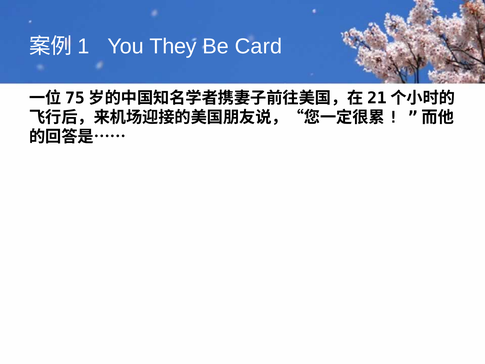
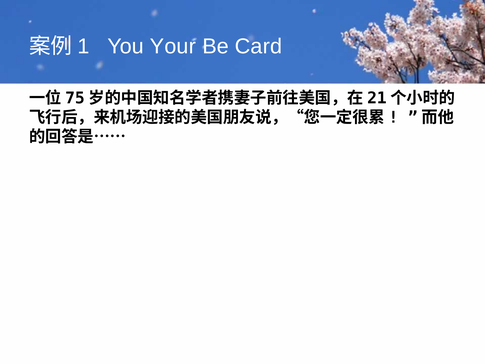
They: They -> Your
